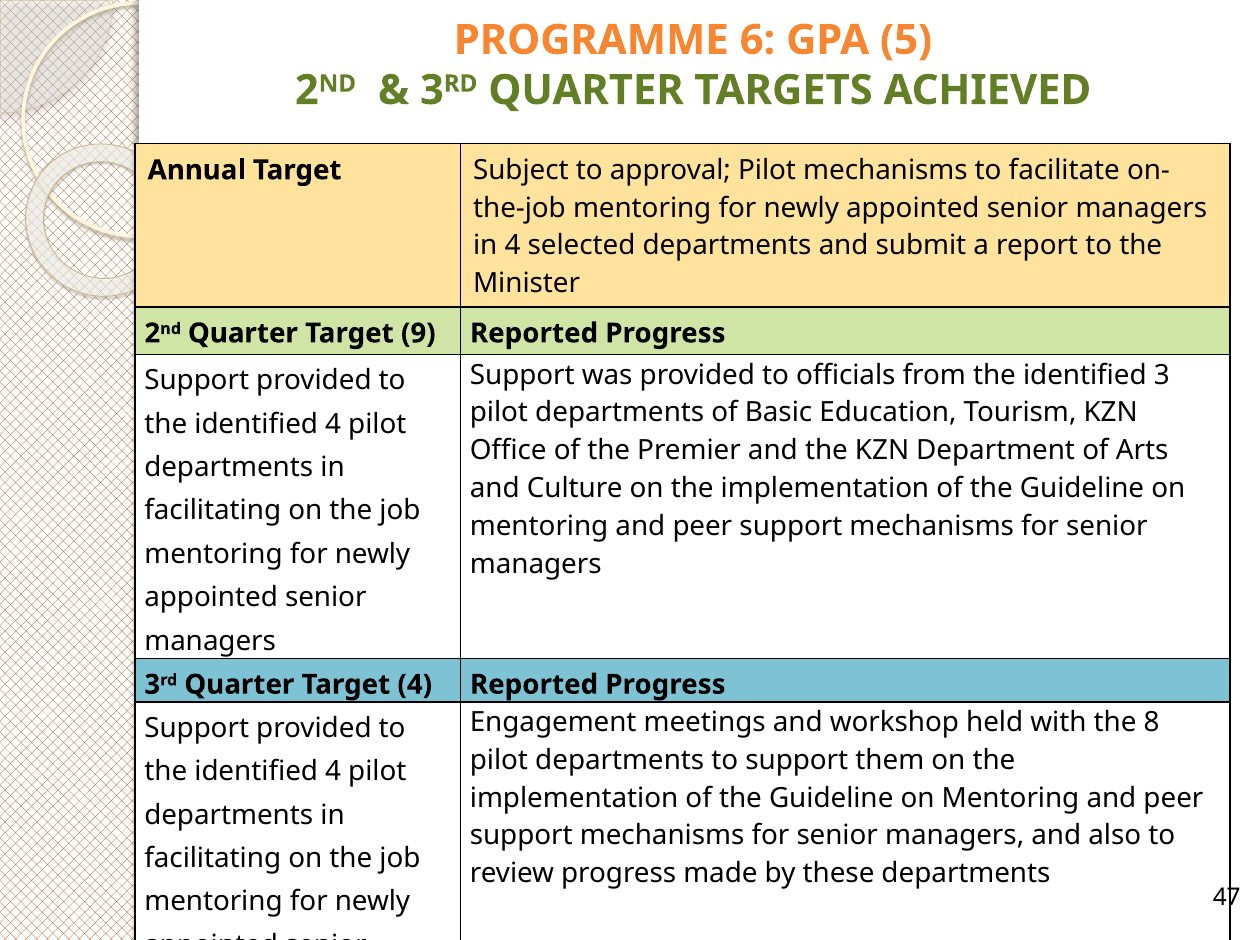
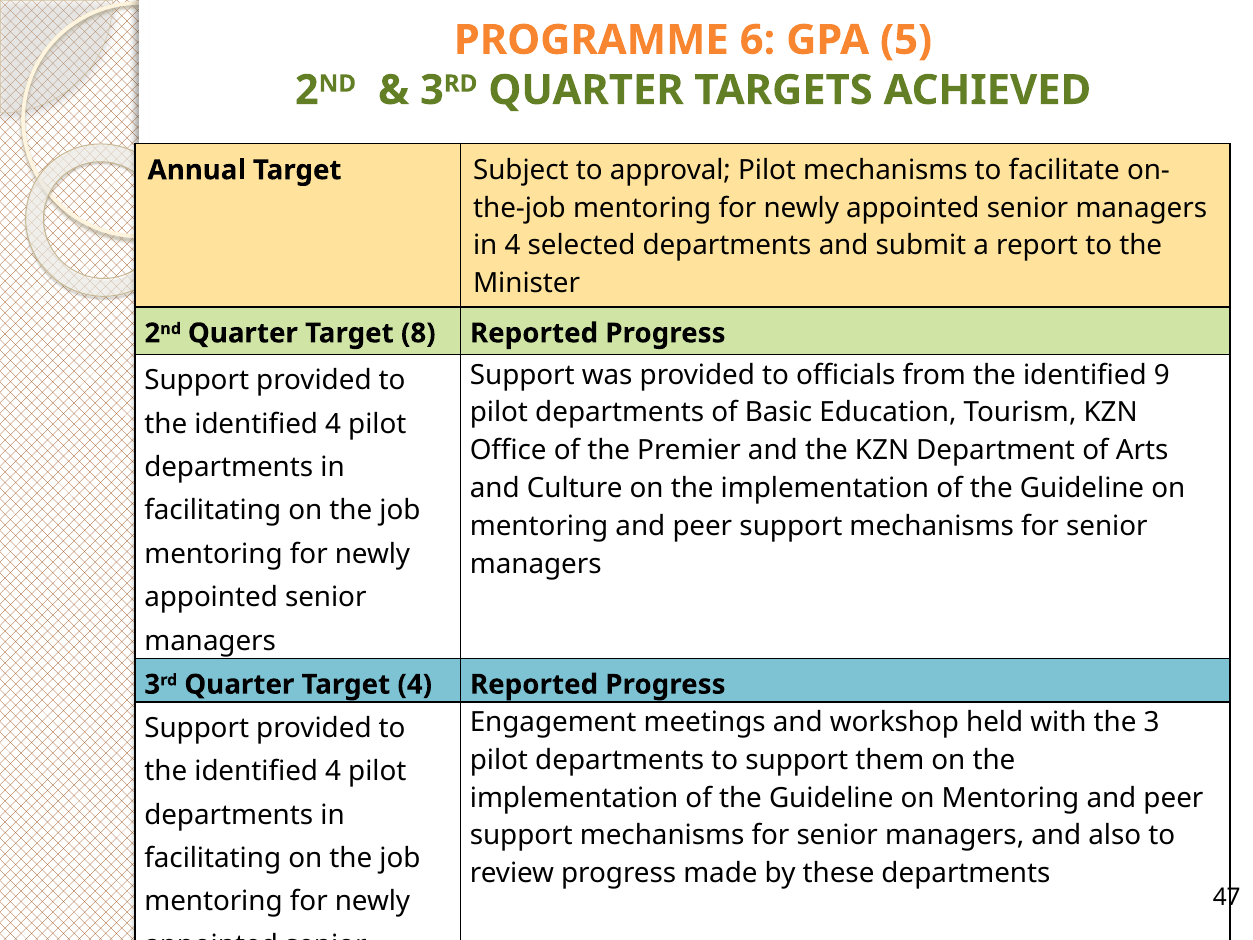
9: 9 -> 8
identified 3: 3 -> 9
the 8: 8 -> 3
